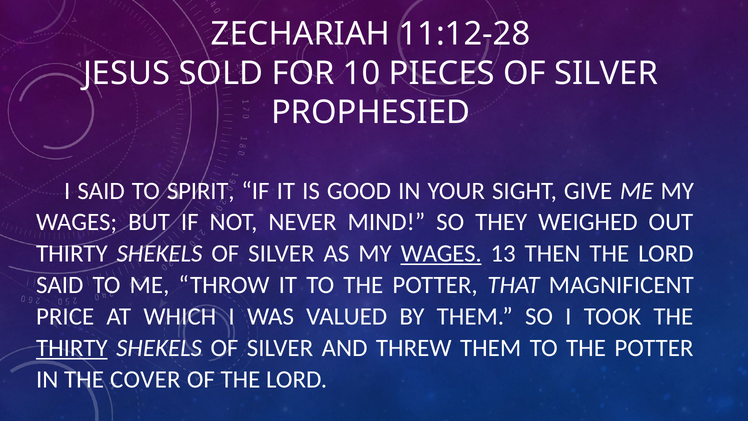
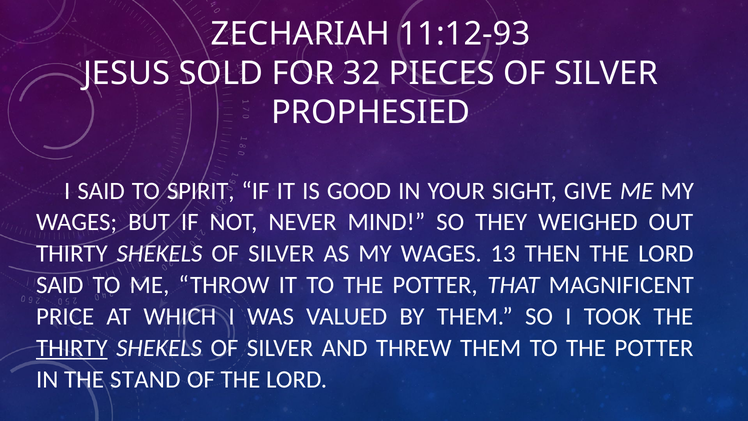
11:12-28: 11:12-28 -> 11:12-93
10: 10 -> 32
WAGES at (441, 254) underline: present -> none
COVER: COVER -> STAND
